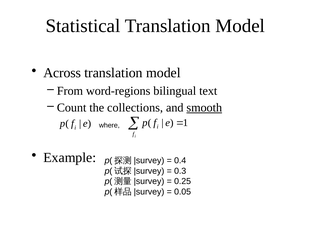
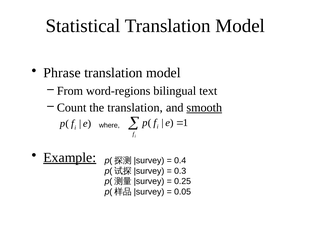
Across: Across -> Phrase
the collections: collections -> translation
Example underline: none -> present
